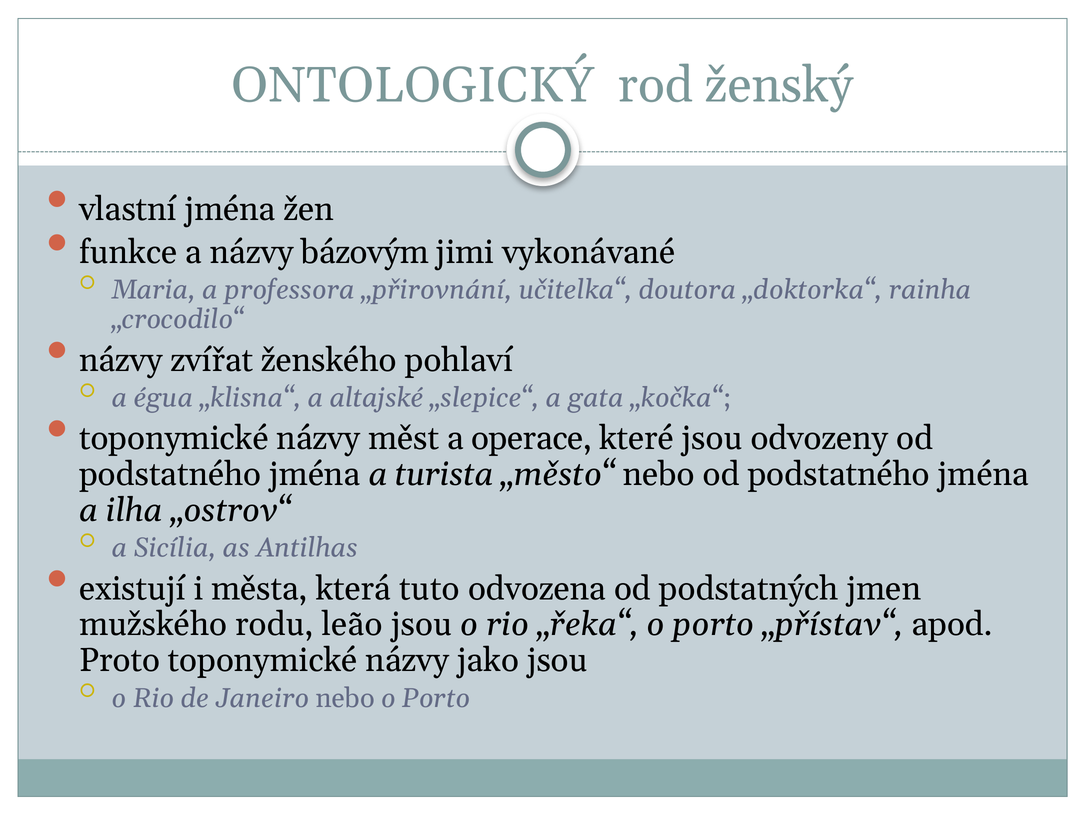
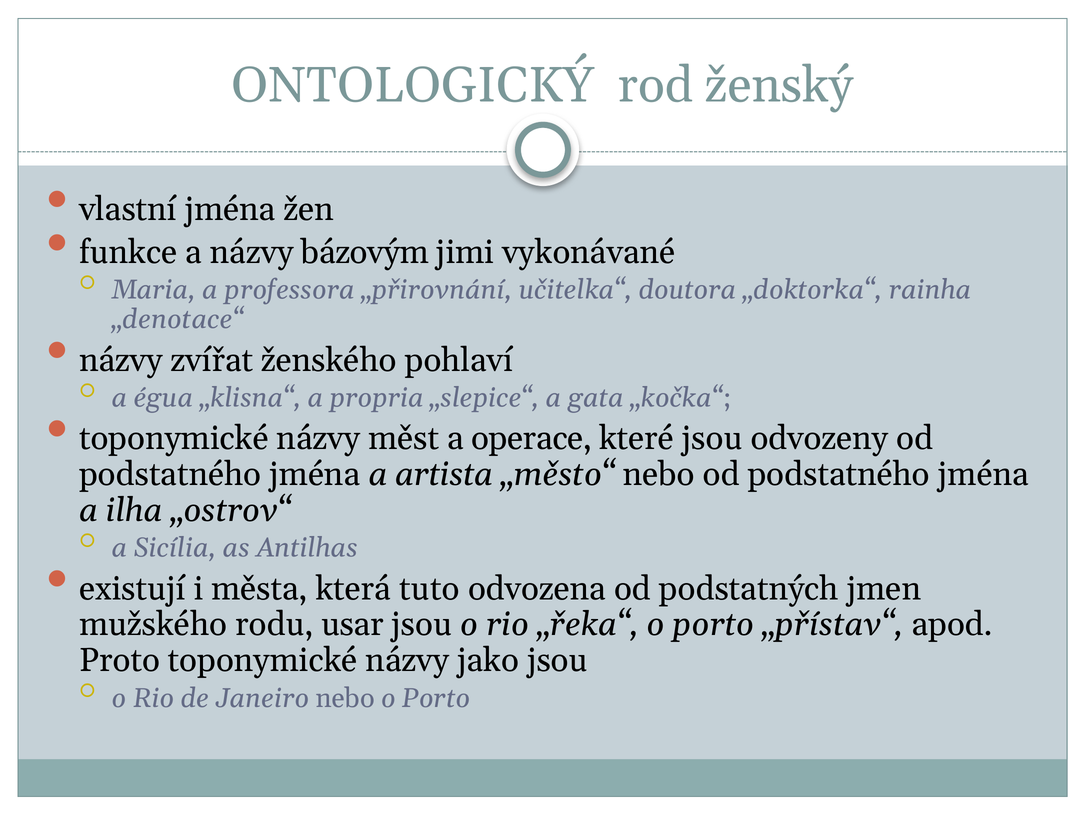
„crocodilo“: „crocodilo“ -> „denotace“
altajské: altajské -> propria
turista: turista -> artista
leão: leão -> usar
